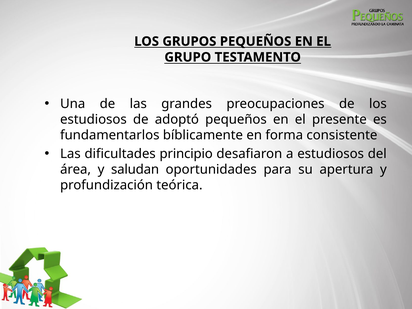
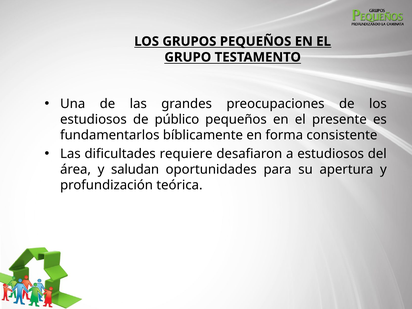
adoptó: adoptó -> público
principio: principio -> requiere
